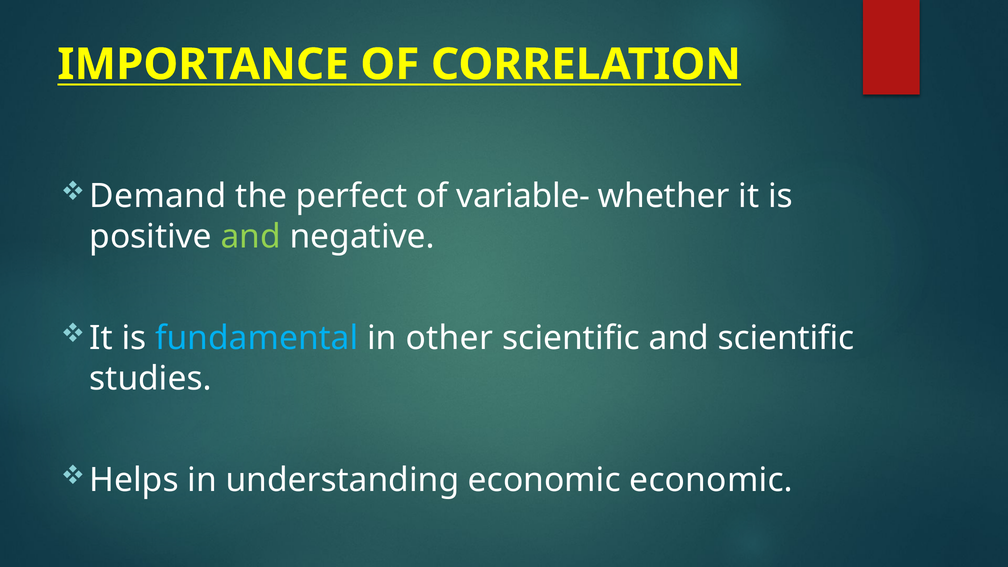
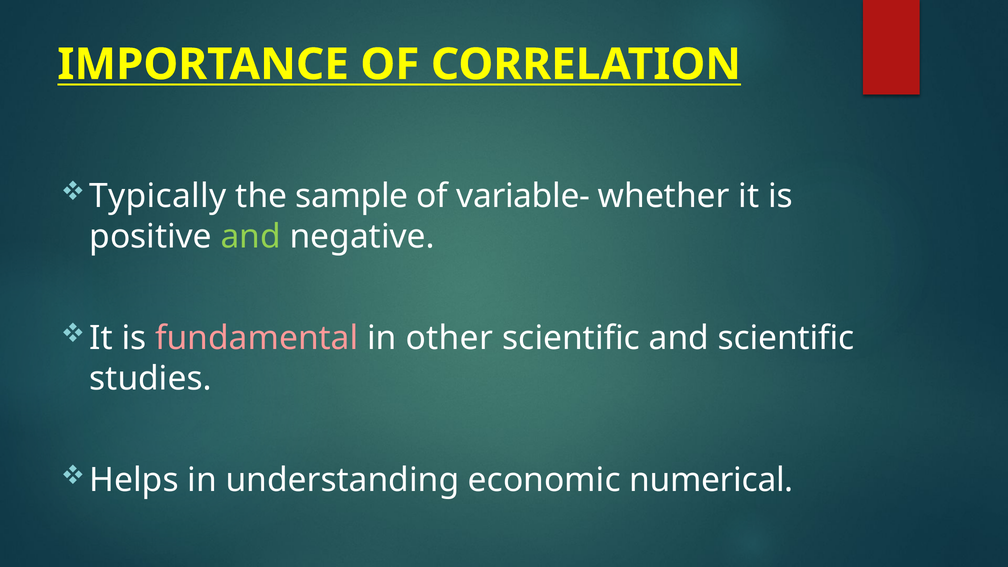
Demand: Demand -> Typically
perfect: perfect -> sample
fundamental colour: light blue -> pink
economic economic: economic -> numerical
